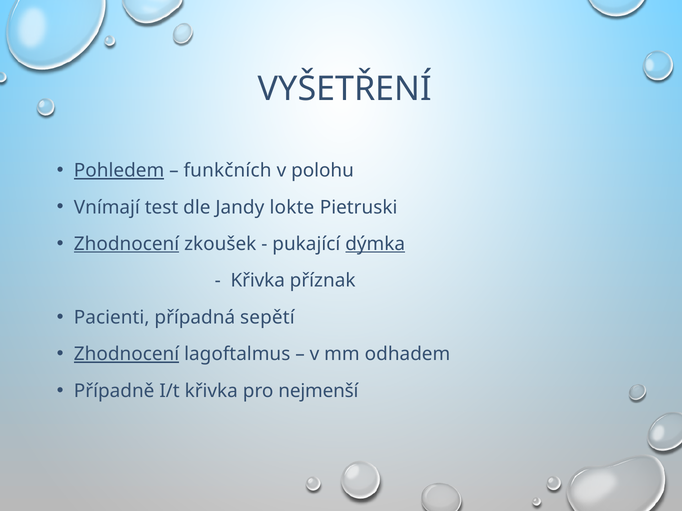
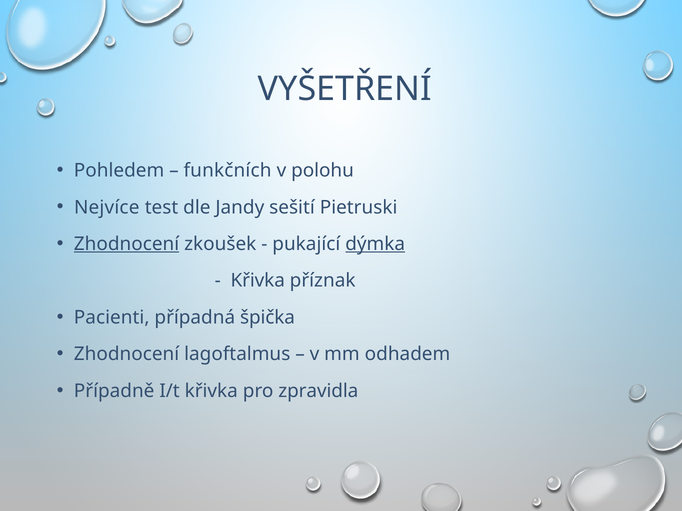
Pohledem underline: present -> none
Vnímají: Vnímají -> Nejvíce
lokte: lokte -> sešití
sepětí: sepětí -> špička
Zhodnocení at (127, 355) underline: present -> none
nejmenší: nejmenší -> zpravidla
